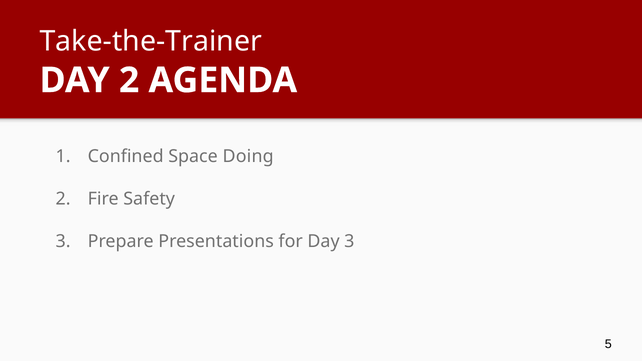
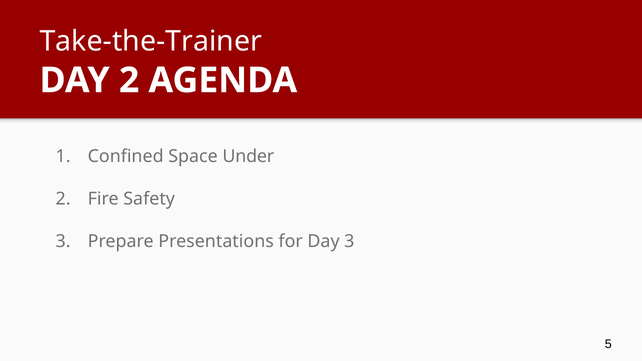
Doing: Doing -> Under
